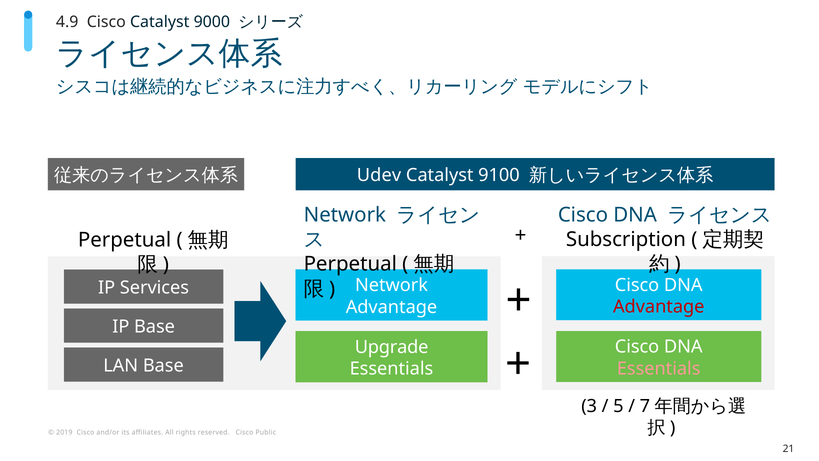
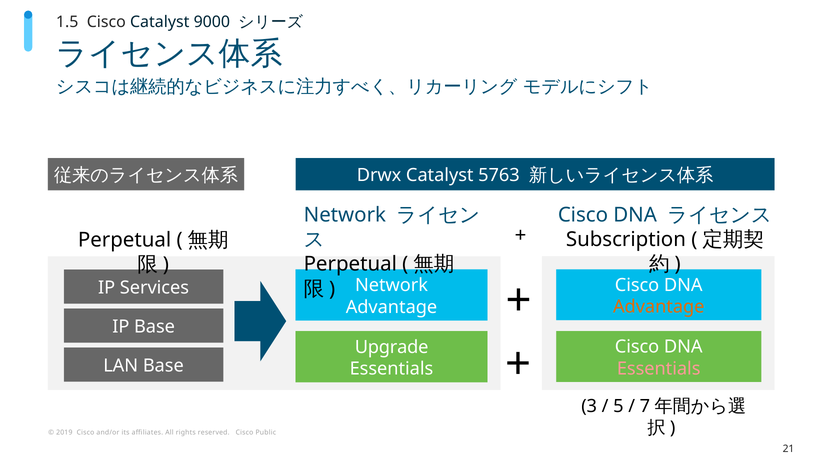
4.9: 4.9 -> 1.5
Udev: Udev -> Drwx
9100: 9100 -> 5763
Advantage at (659, 307) colour: red -> orange
